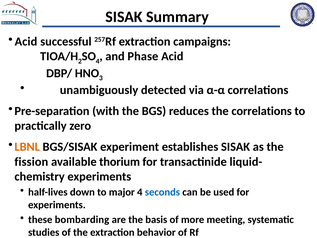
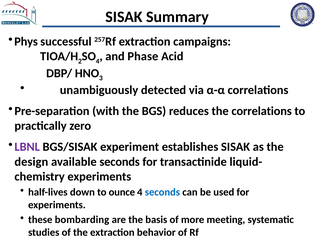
Acid at (26, 41): Acid -> Phys
LBNL colour: orange -> purple
fission: fission -> design
available thorium: thorium -> seconds
major: major -> ounce
